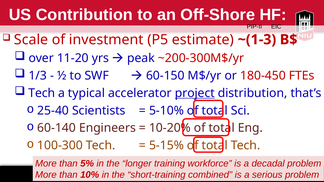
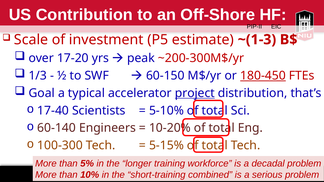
11-20: 11-20 -> 17-20
180-450 underline: none -> present
Tech at (42, 93): Tech -> Goal
25-40: 25-40 -> 17-40
